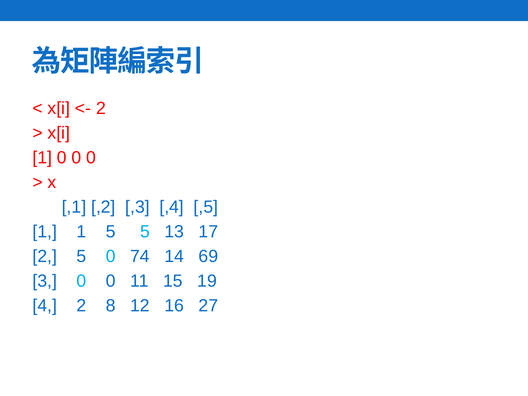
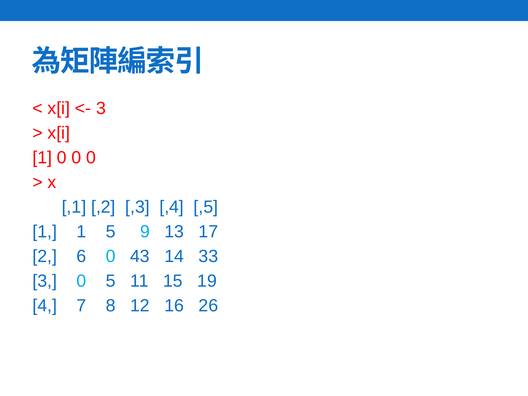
2 at (101, 108): 2 -> 3
5 5: 5 -> 9
2 5: 5 -> 6
74: 74 -> 43
69: 69 -> 33
3 0 0: 0 -> 5
4 2: 2 -> 7
27: 27 -> 26
